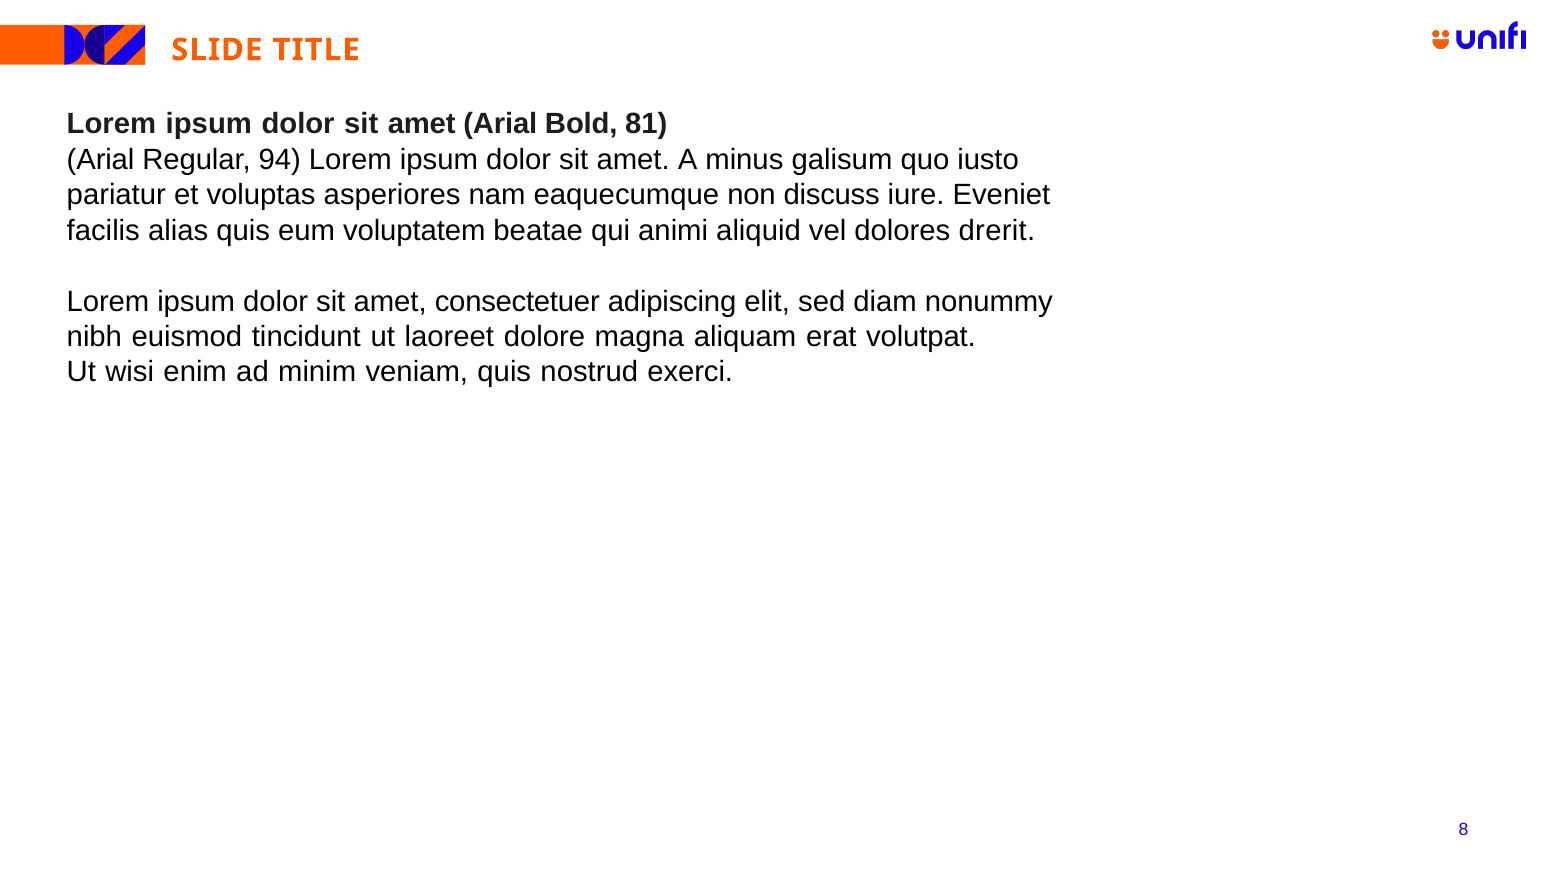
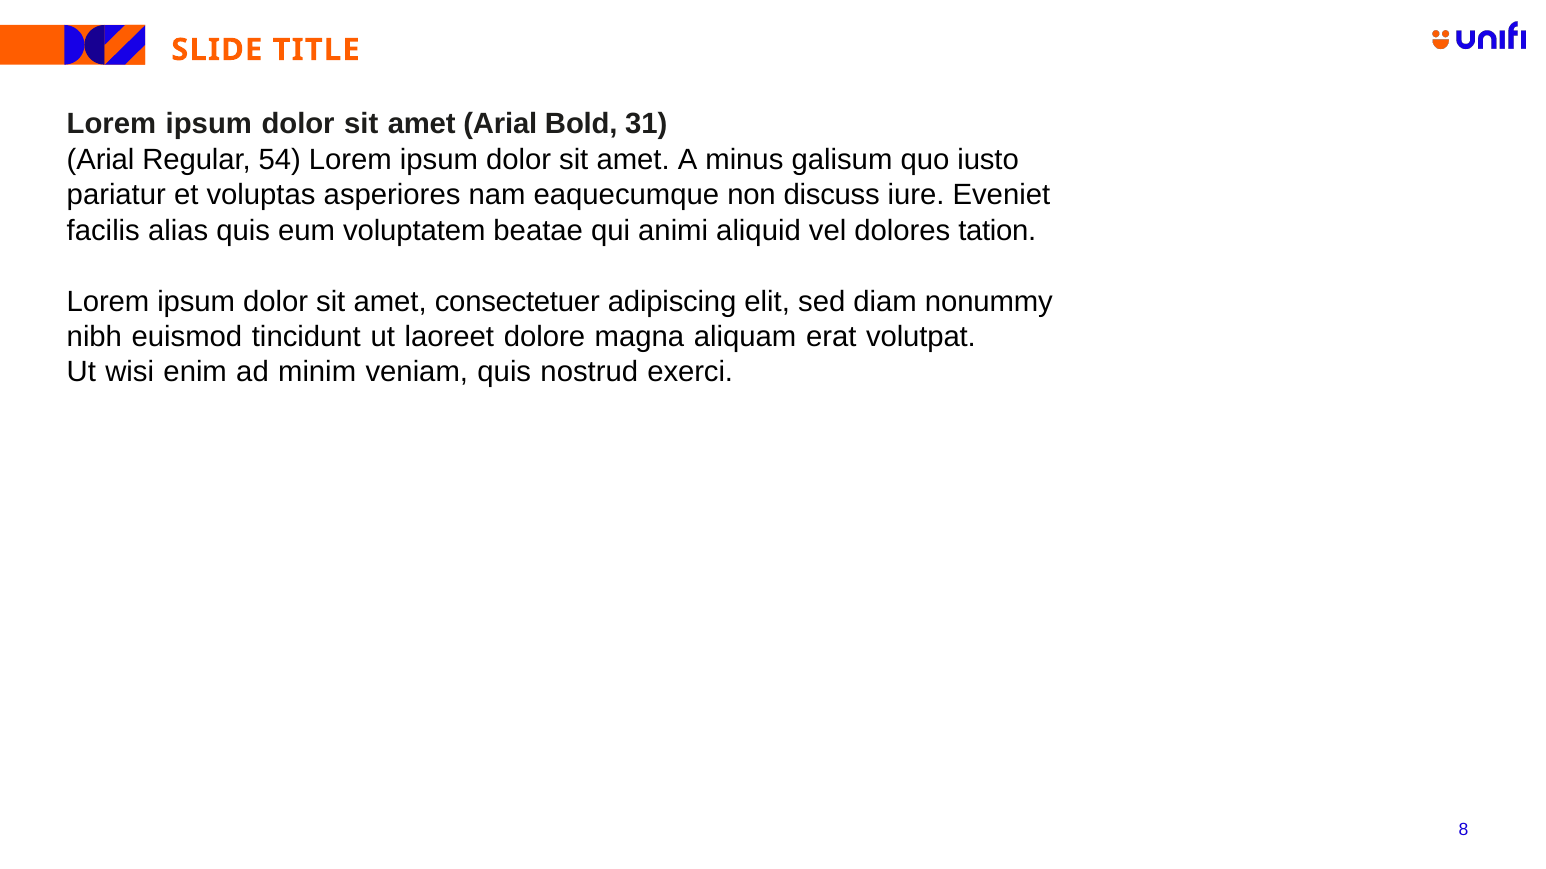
81: 81 -> 31
94: 94 -> 54
drerit: drerit -> tation
